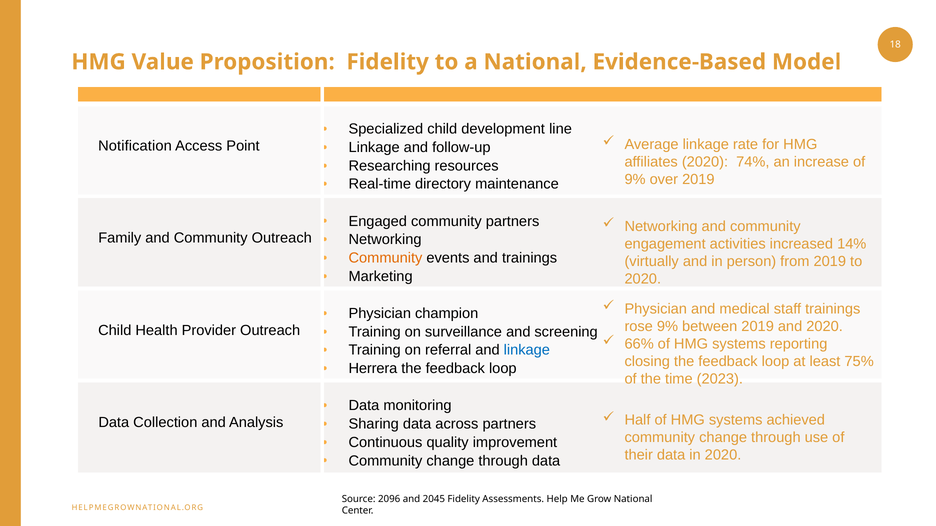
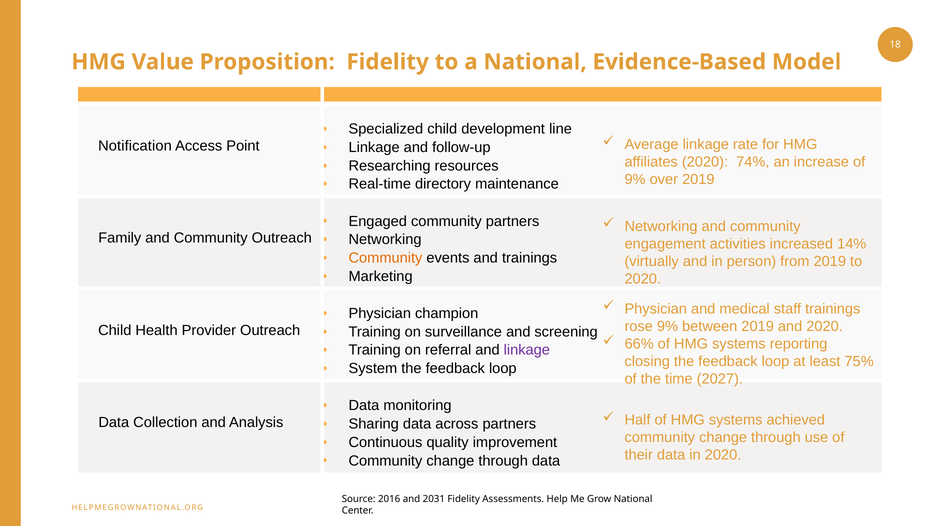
linkage at (527, 350) colour: blue -> purple
Herrera: Herrera -> System
2023: 2023 -> 2027
2096: 2096 -> 2016
2045: 2045 -> 2031
